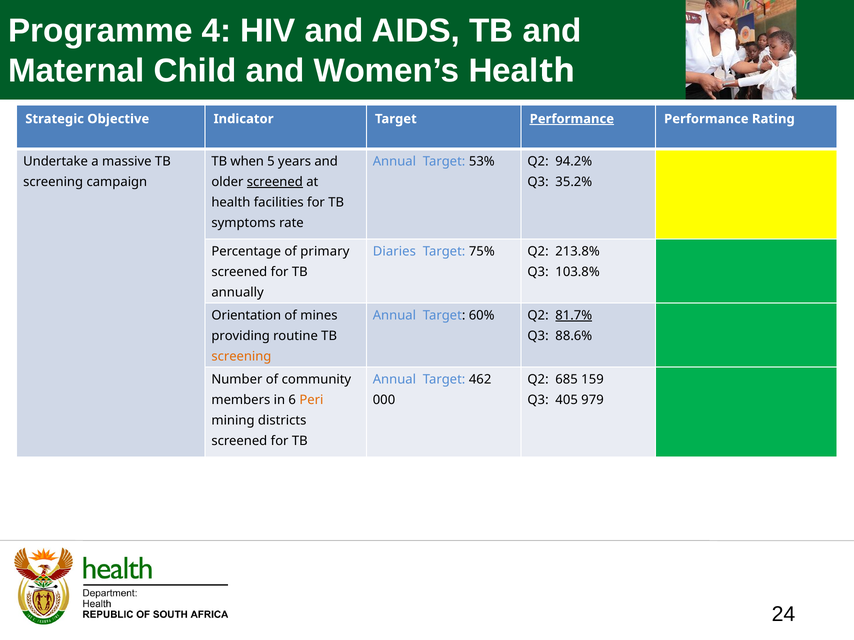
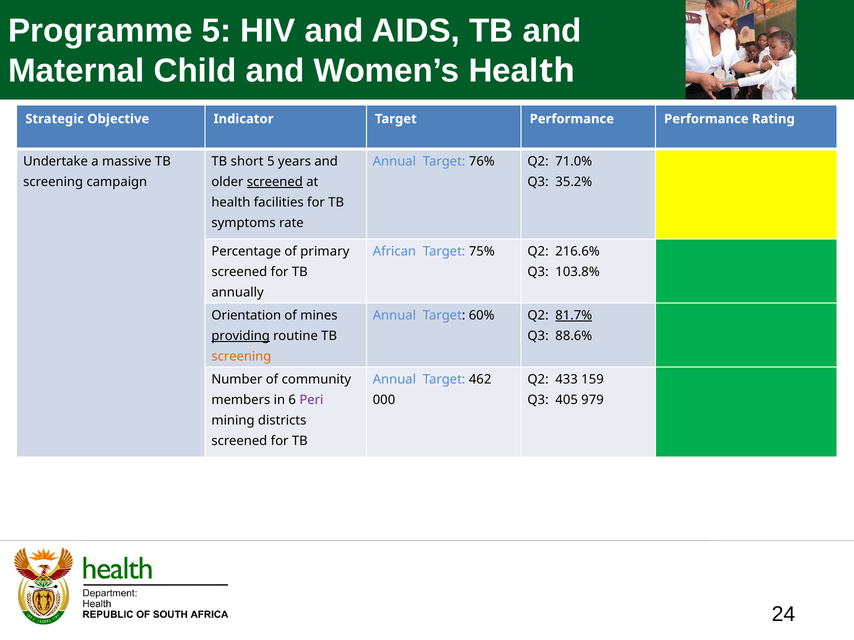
Programme 4: 4 -> 5
Performance at (572, 119) underline: present -> none
when: when -> short
53%: 53% -> 76%
94.2%: 94.2% -> 71.0%
Diaries: Diaries -> African
213.8%: 213.8% -> 216.6%
providing underline: none -> present
685: 685 -> 433
Peri colour: orange -> purple
